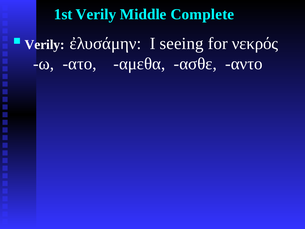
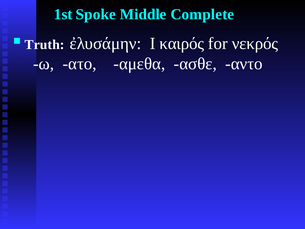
1st Verily: Verily -> Spoke
Verily at (45, 44): Verily -> Truth
seeing: seeing -> καιρός
